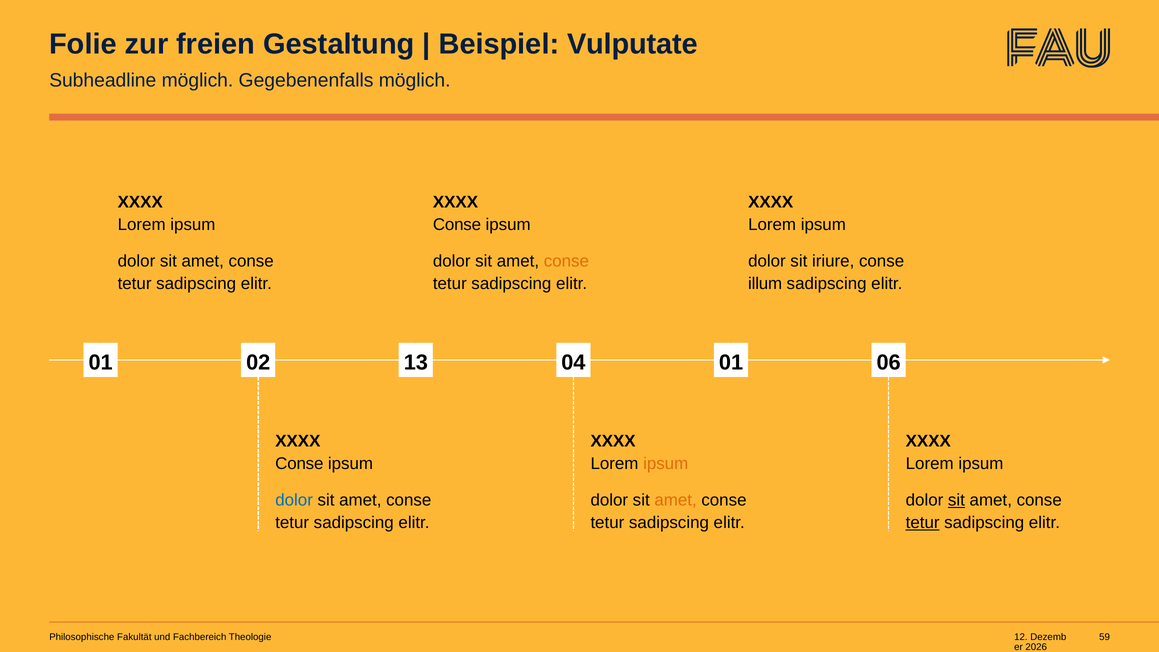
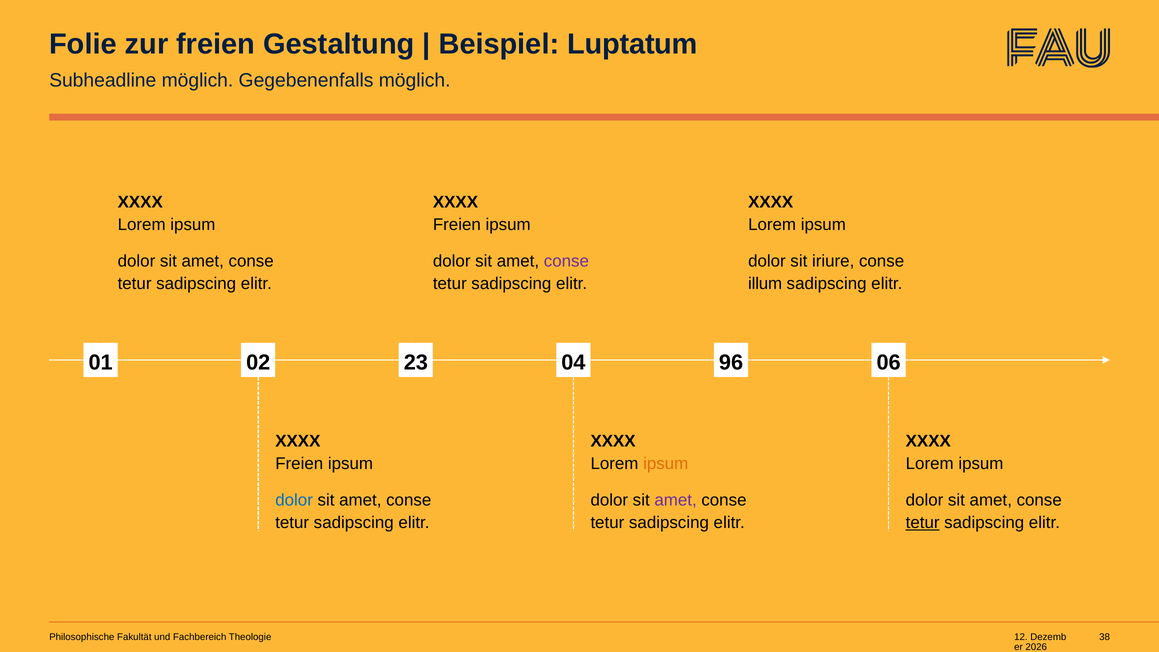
Vulputate: Vulputate -> Luptatum
Conse at (457, 225): Conse -> Freien
conse at (566, 261) colour: orange -> purple
13: 13 -> 23
04 01: 01 -> 96
Conse at (299, 463): Conse -> Freien
amet at (676, 500) colour: orange -> purple
sit at (956, 500) underline: present -> none
59: 59 -> 38
